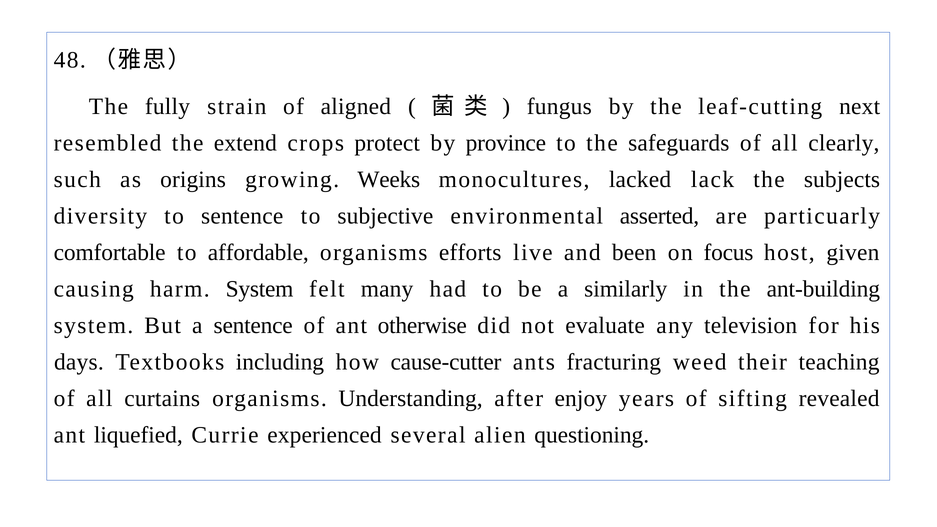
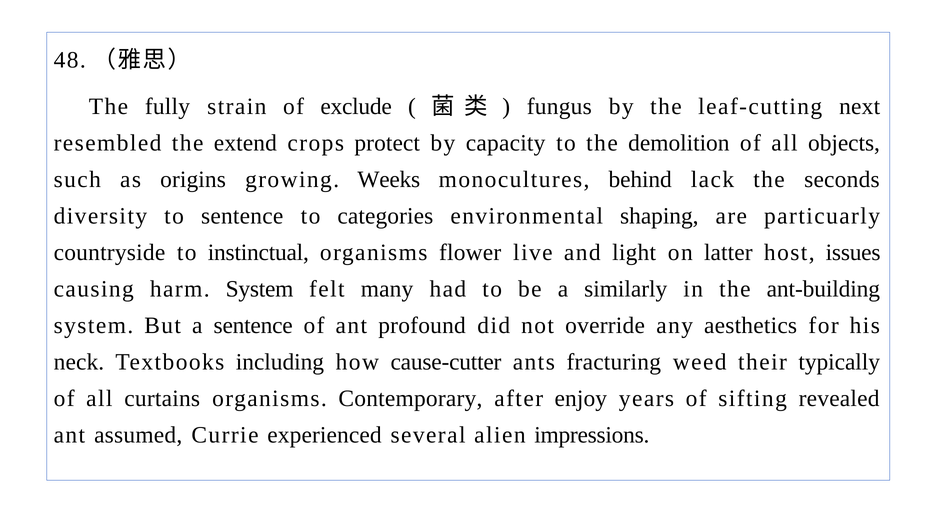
aligned: aligned -> exclude
province: province -> capacity
safeguards: safeguards -> demolition
clearly: clearly -> objects
lacked: lacked -> behind
subjects: subjects -> seconds
subjective: subjective -> categories
asserted: asserted -> shaping
comfortable: comfortable -> countryside
affordable: affordable -> instinctual
efforts: efforts -> flower
been: been -> light
focus: focus -> latter
given: given -> issues
otherwise: otherwise -> profound
evaluate: evaluate -> override
television: television -> aesthetics
days: days -> neck
teaching: teaching -> typically
Understanding: Understanding -> Contemporary
liquefied: liquefied -> assumed
questioning: questioning -> impressions
